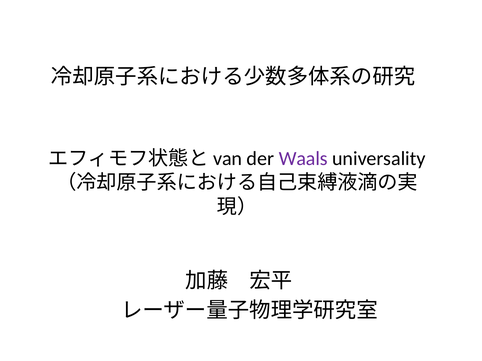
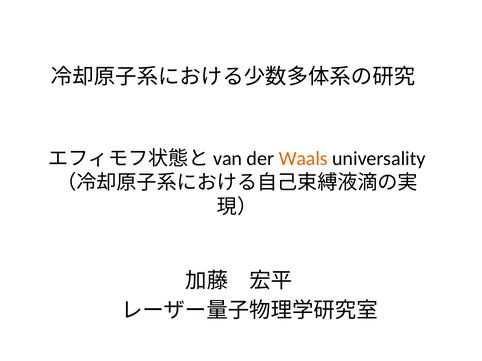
Waals colour: purple -> orange
